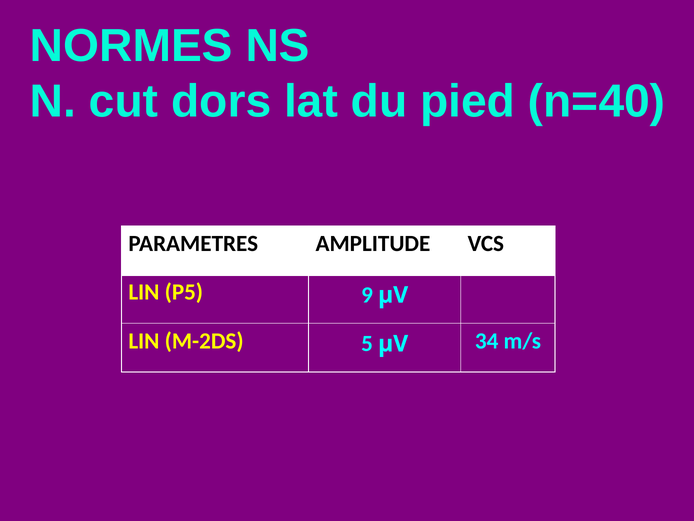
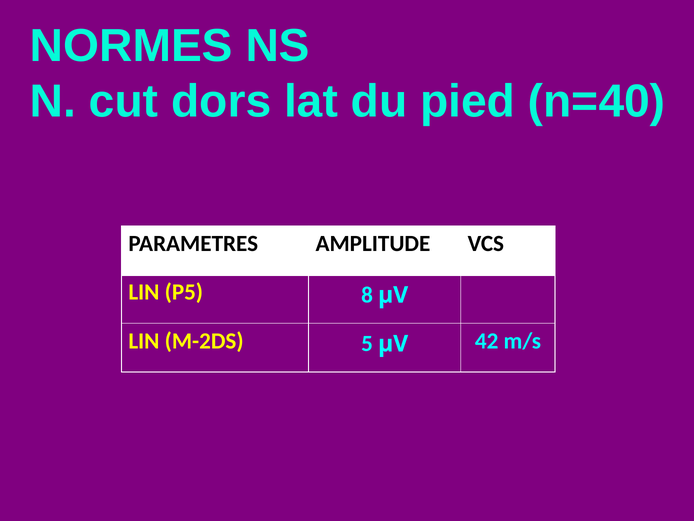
9: 9 -> 8
34: 34 -> 42
